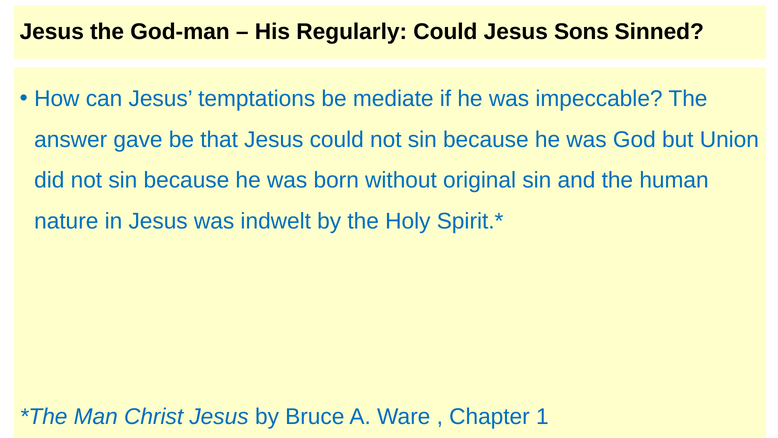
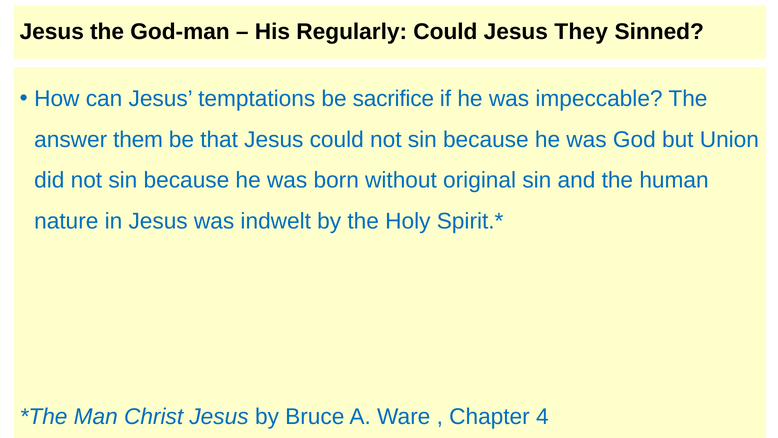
Sons: Sons -> They
mediate: mediate -> sacrifice
gave: gave -> them
1: 1 -> 4
